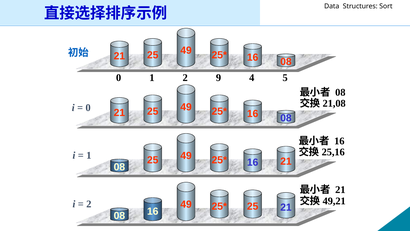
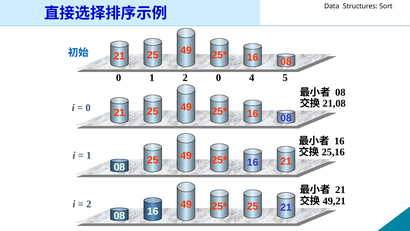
2 9: 9 -> 0
